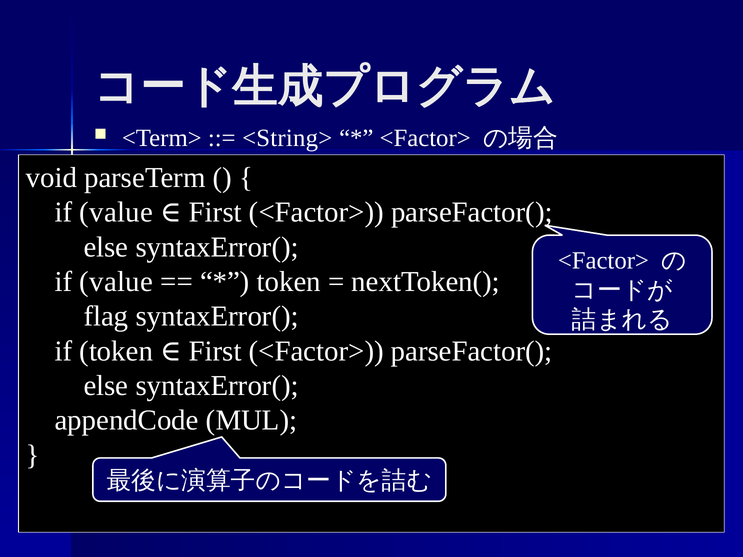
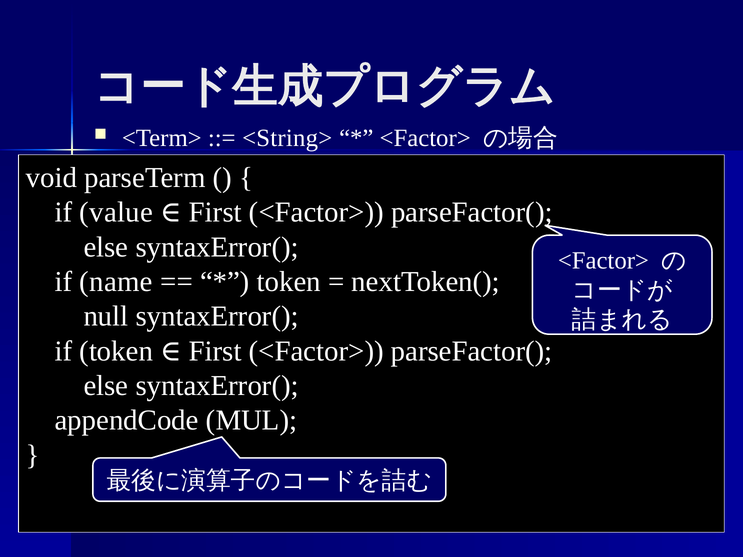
value at (116, 282): value -> name
flag: flag -> null
